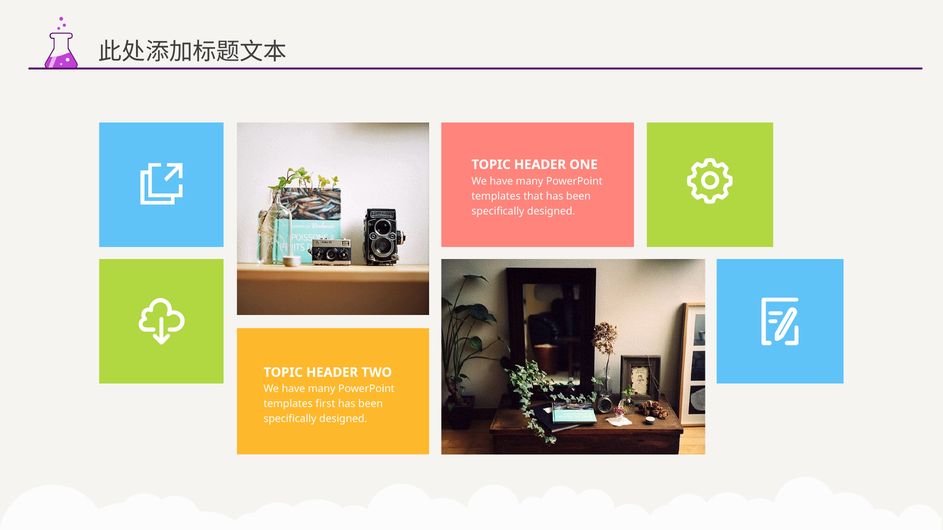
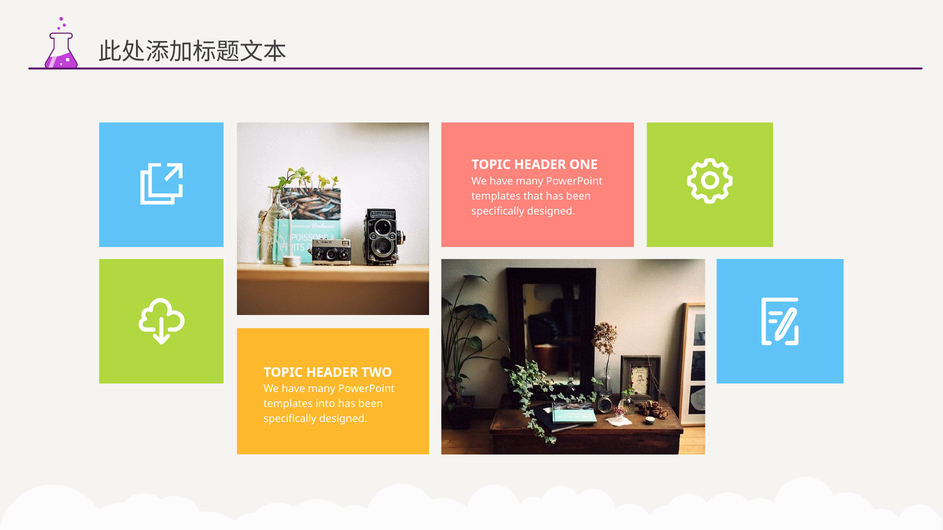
first: first -> into
